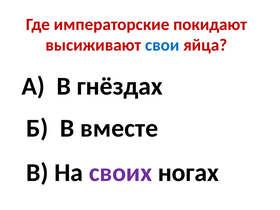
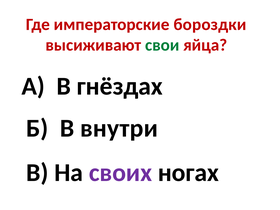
покидают: покидают -> бороздки
свои colour: blue -> green
вместе: вместе -> внутри
